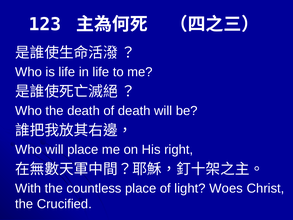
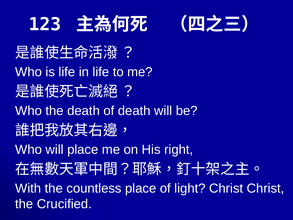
light Woes: Woes -> Christ
